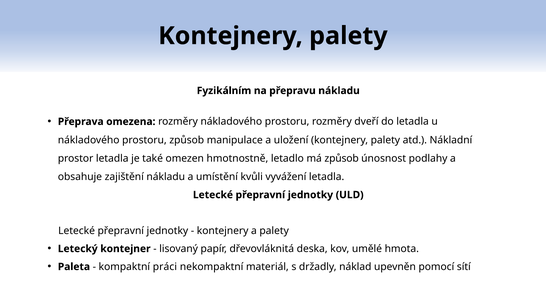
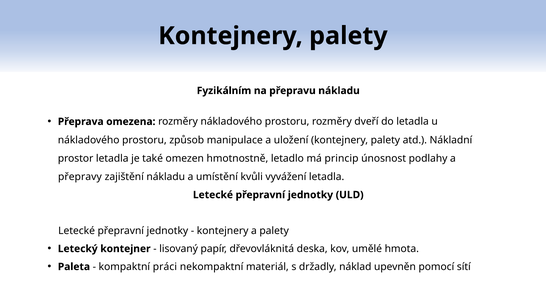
má způsob: způsob -> princip
obsahuje: obsahuje -> přepravy
